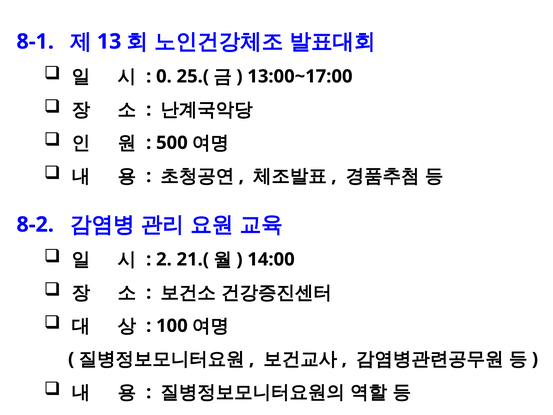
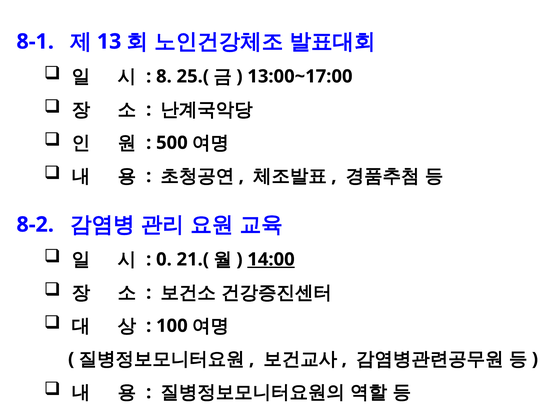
0: 0 -> 8
2: 2 -> 0
14:00 underline: none -> present
